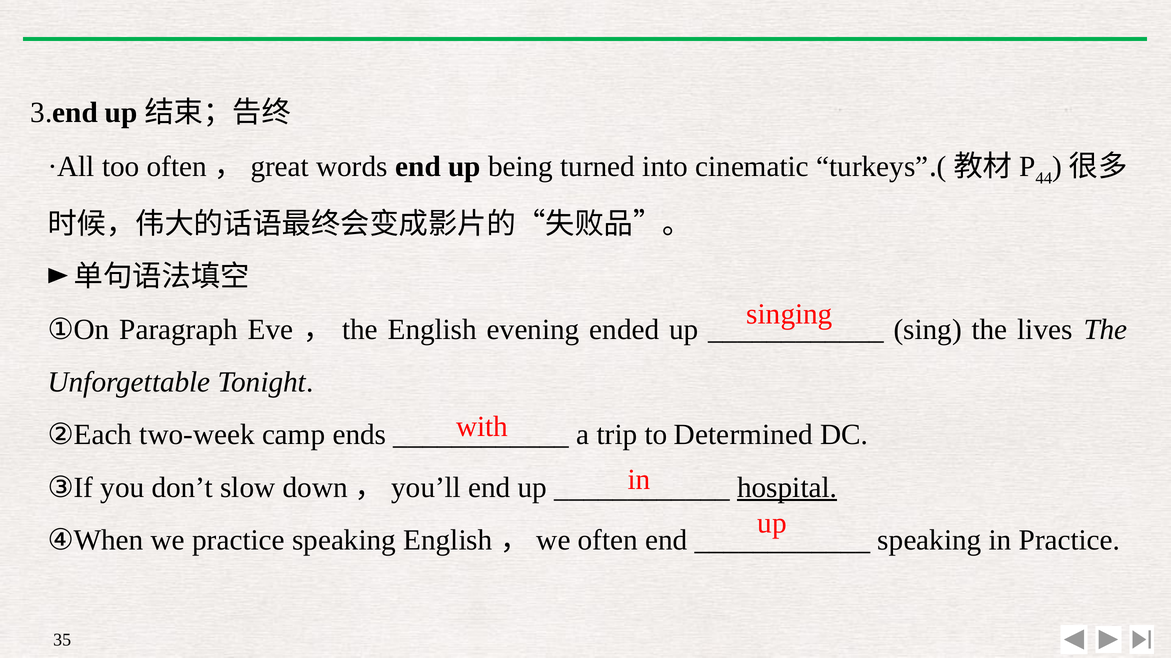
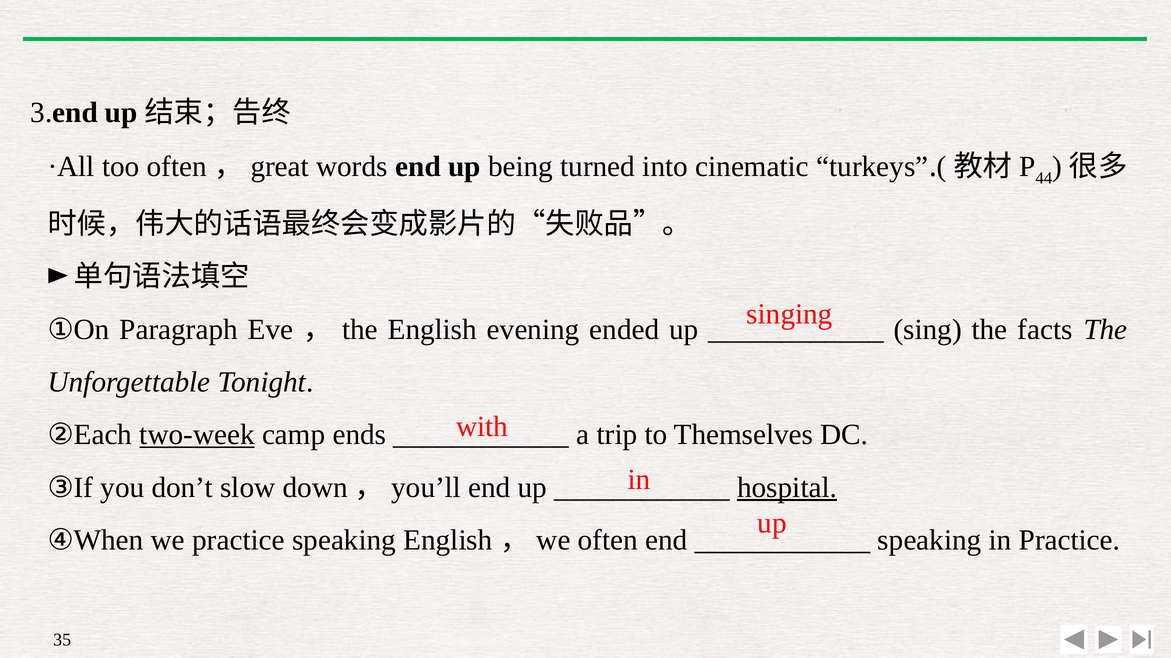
lives: lives -> facts
two-week underline: none -> present
Determined: Determined -> Themselves
